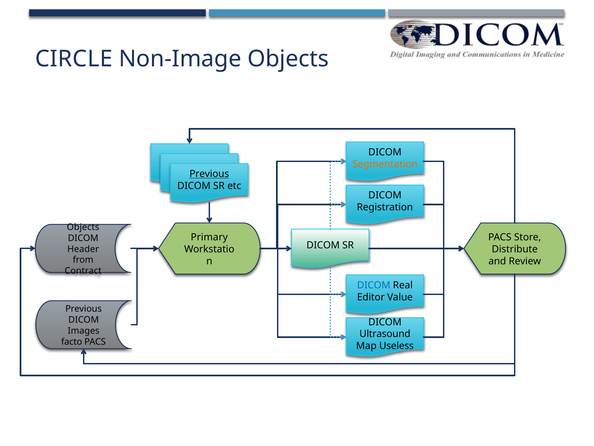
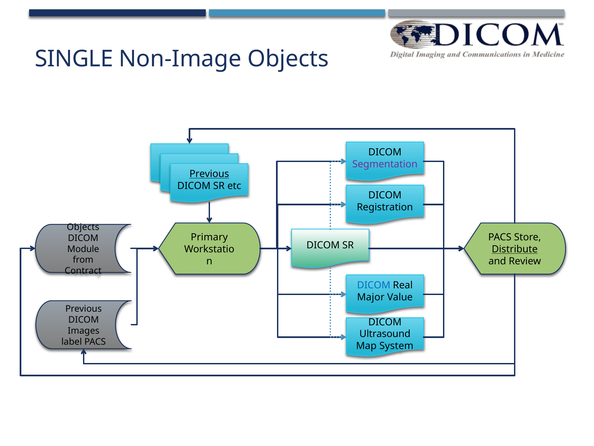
CIRCLE: CIRCLE -> SINGLE
Segmentation colour: orange -> purple
Header: Header -> Module
Distribute underline: none -> present
Editor: Editor -> Major
facto: facto -> label
Useless: Useless -> System
